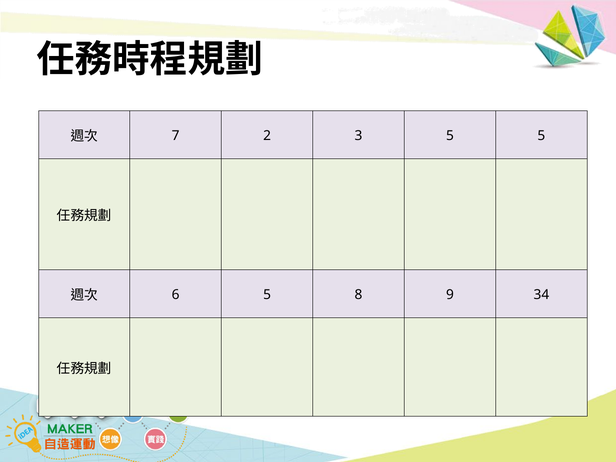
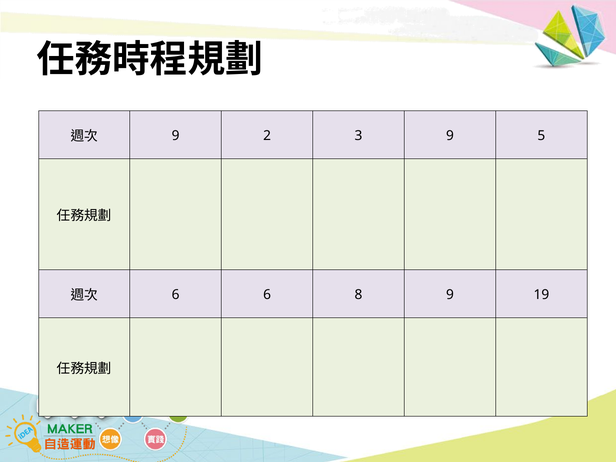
7 at (176, 136): 7 -> 9
3 5: 5 -> 9
6 5: 5 -> 6
34: 34 -> 19
